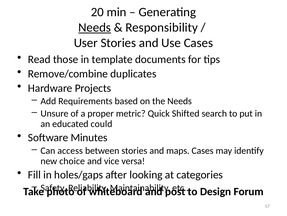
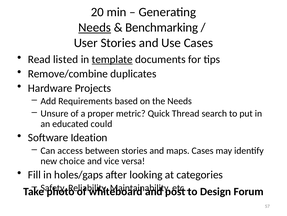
Responsibility: Responsibility -> Benchmarking
those: those -> listed
template underline: none -> present
Shifted: Shifted -> Thread
Minutes: Minutes -> Ideation
